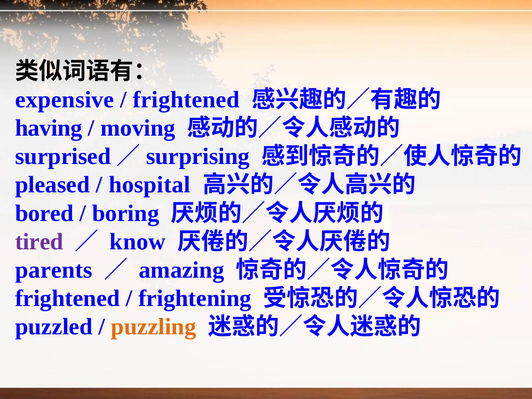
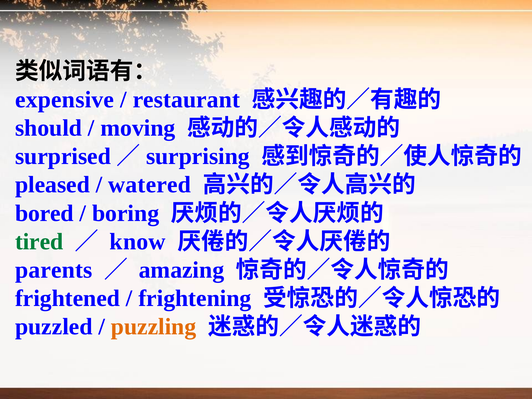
frightened at (186, 100): frightened -> restaurant
having: having -> should
hospital: hospital -> watered
tired colour: purple -> green
